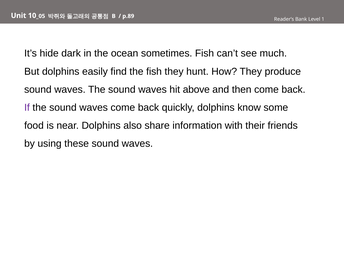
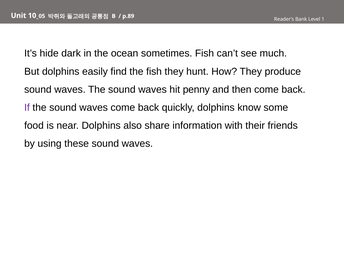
above: above -> penny
